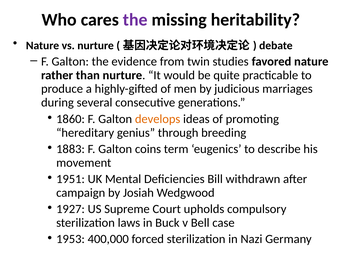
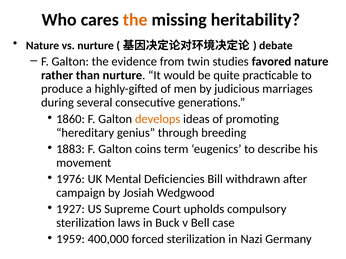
the at (135, 20) colour: purple -> orange
1951: 1951 -> 1976
1953: 1953 -> 1959
